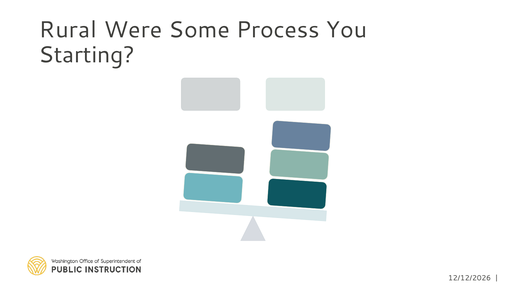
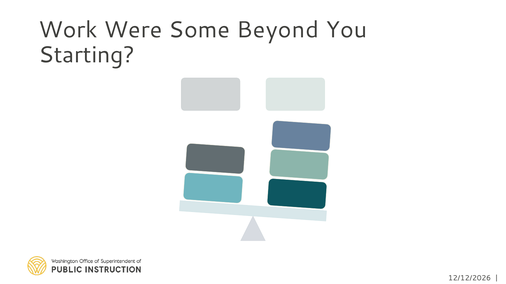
Rural: Rural -> Work
Process: Process -> Beyond
